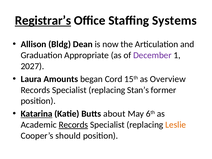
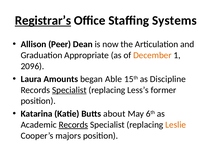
Bldg: Bldg -> Peer
December colour: purple -> orange
2027: 2027 -> 2096
Cord: Cord -> Able
Overview: Overview -> Discipline
Specialist at (69, 90) underline: none -> present
Stan’s: Stan’s -> Less’s
Katarina underline: present -> none
should: should -> majors
